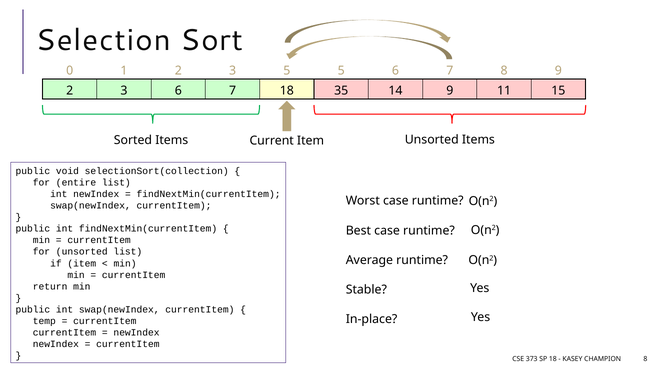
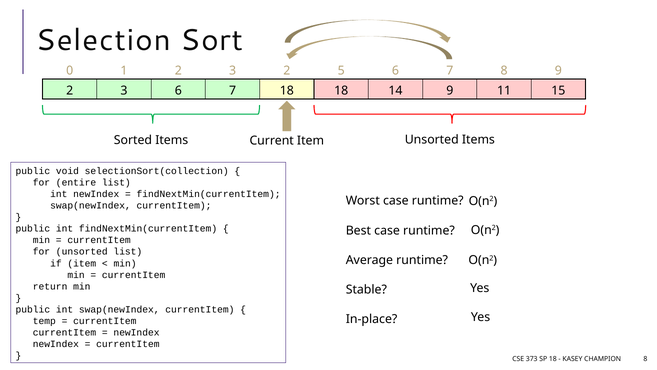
3 5: 5 -> 2
18 35: 35 -> 18
